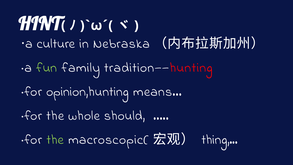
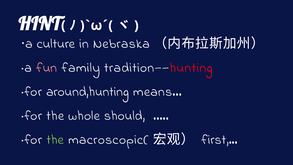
fun colour: light green -> pink
opinion,hunting: opinion,hunting -> around,hunting
thing: thing -> first
